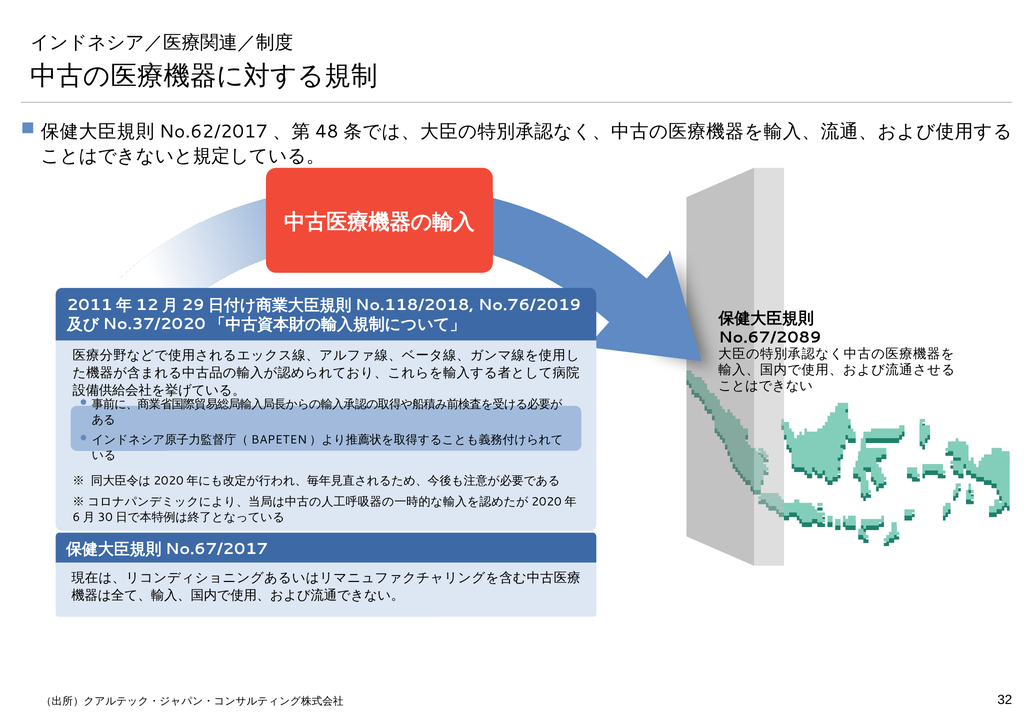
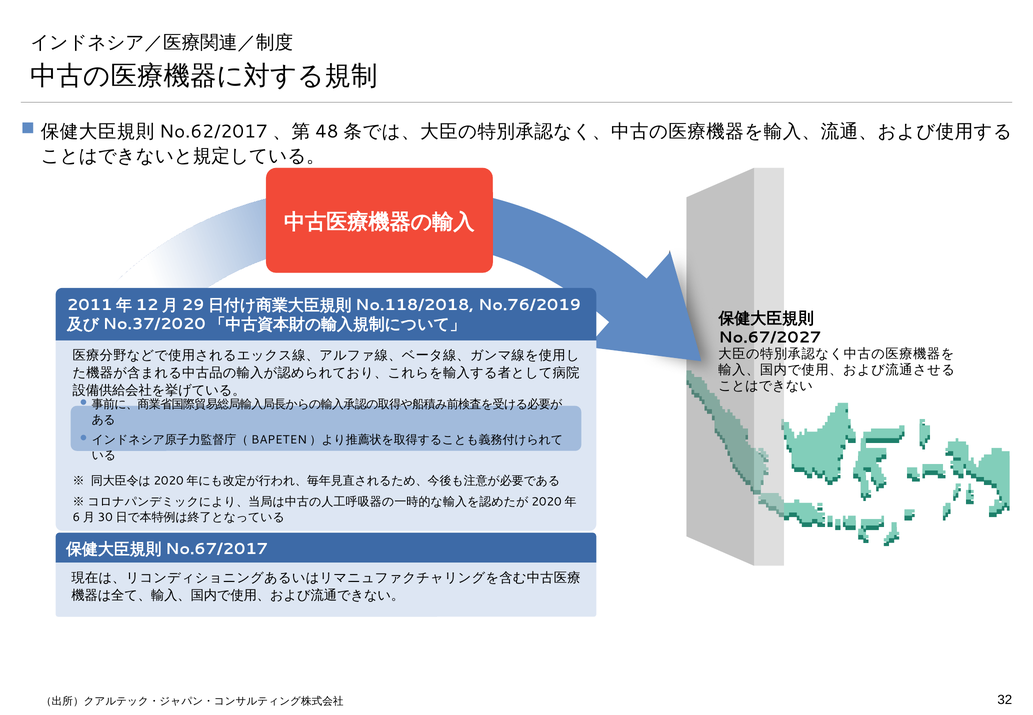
No.67/2089: No.67/2089 -> No.67/2027
